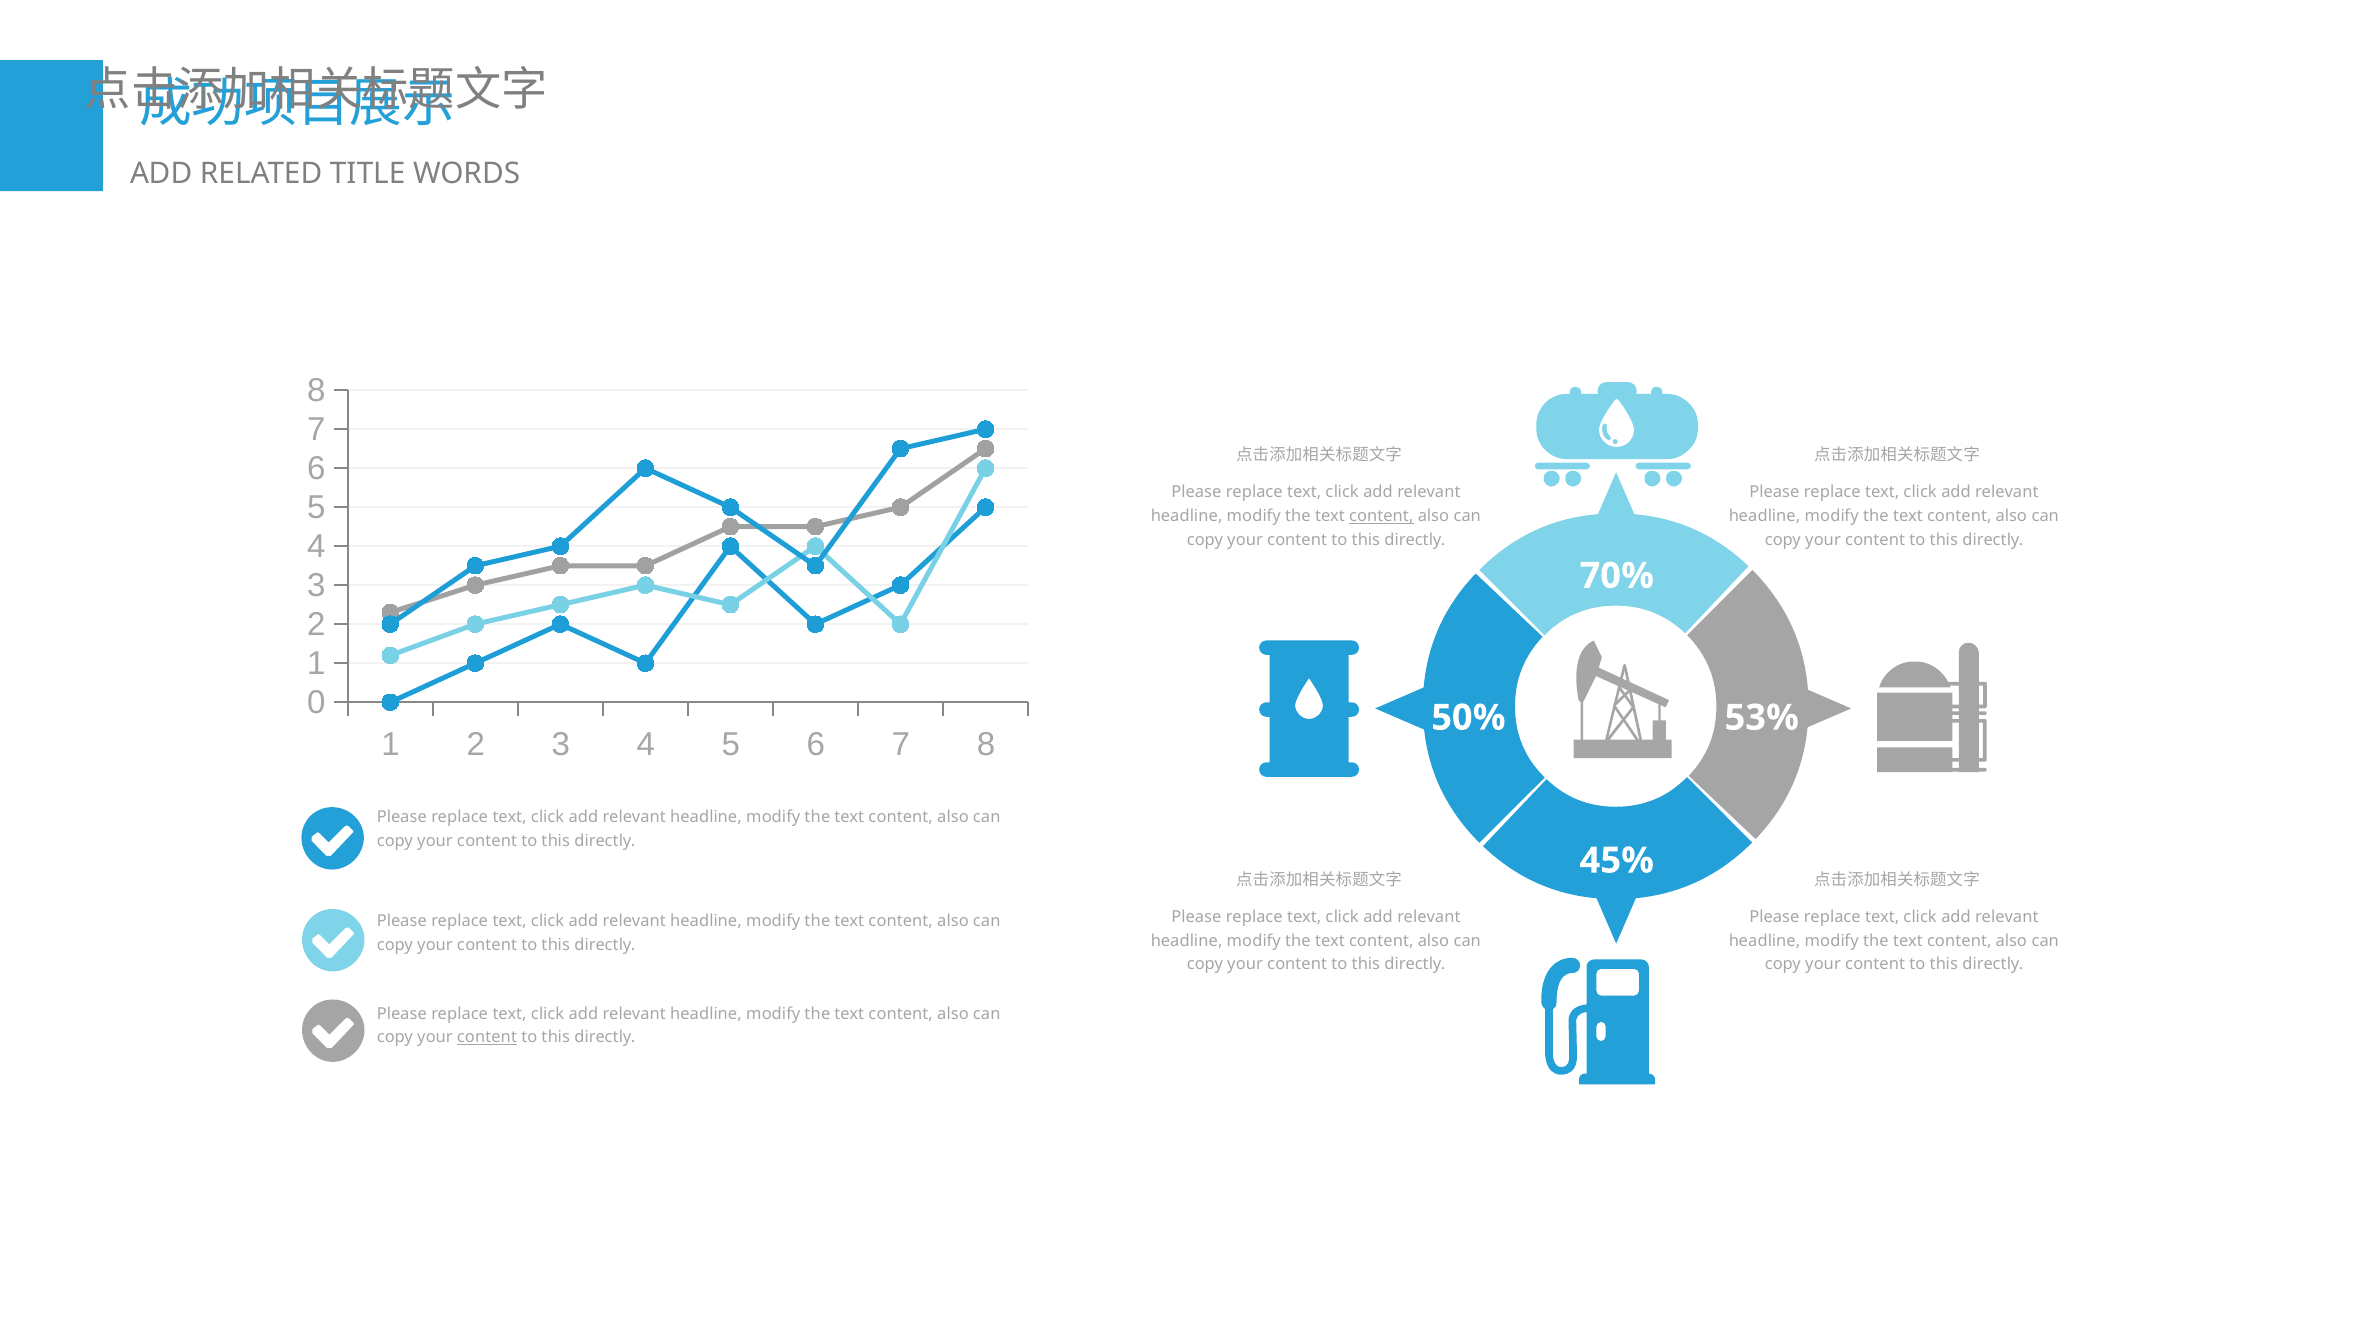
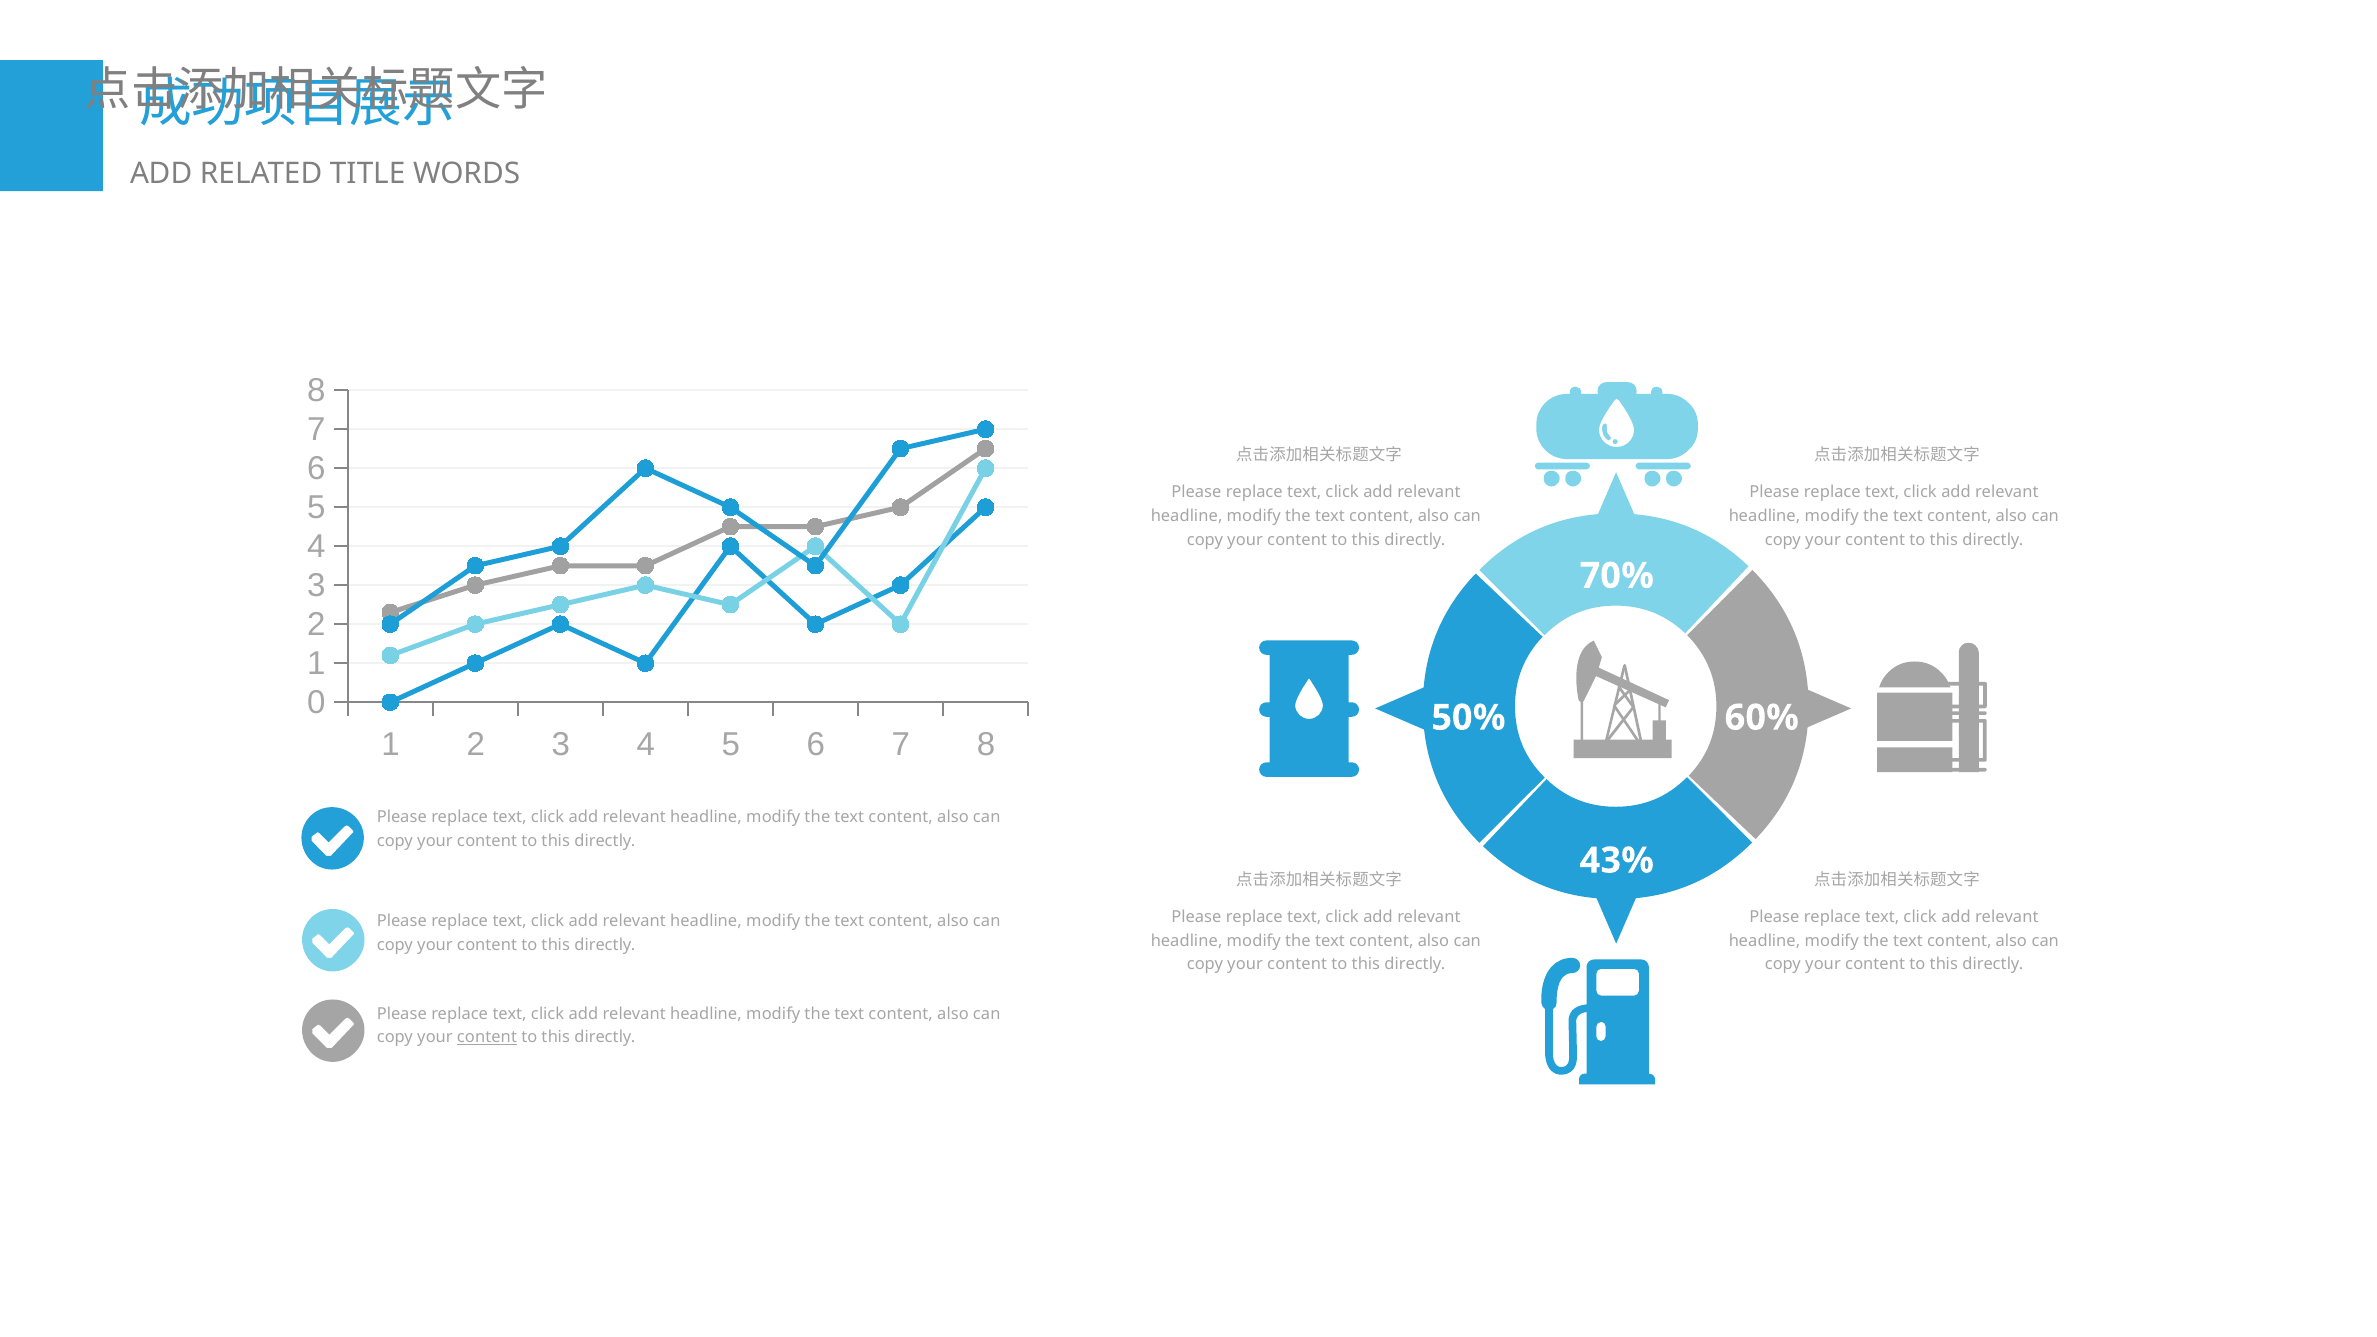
content at (1381, 516) underline: present -> none
53%: 53% -> 60%
45%: 45% -> 43%
